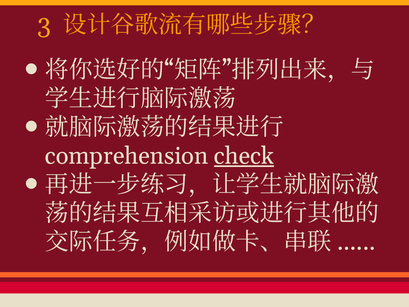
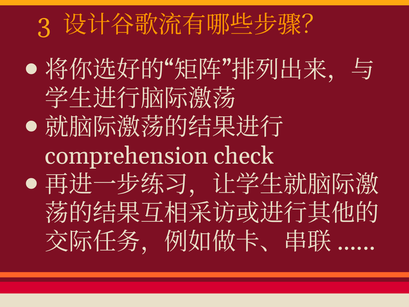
check underline: present -> none
